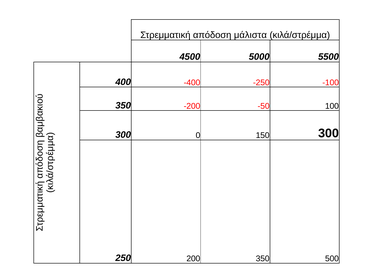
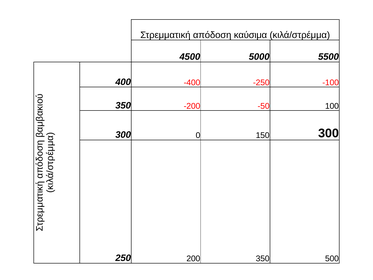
μάλιστα: μάλιστα -> καύσιμα
